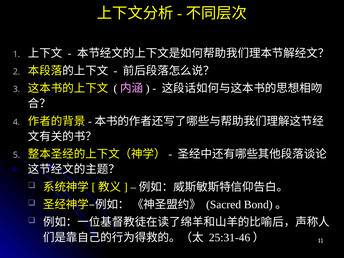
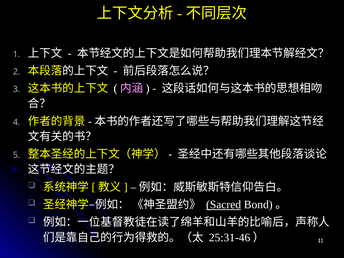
Sacred underline: none -> present
